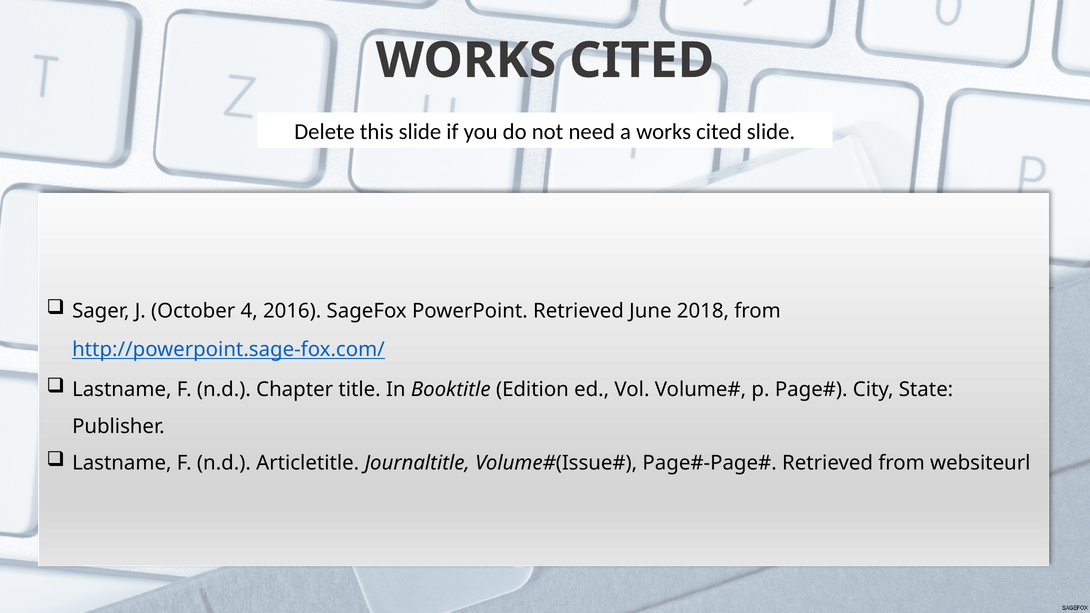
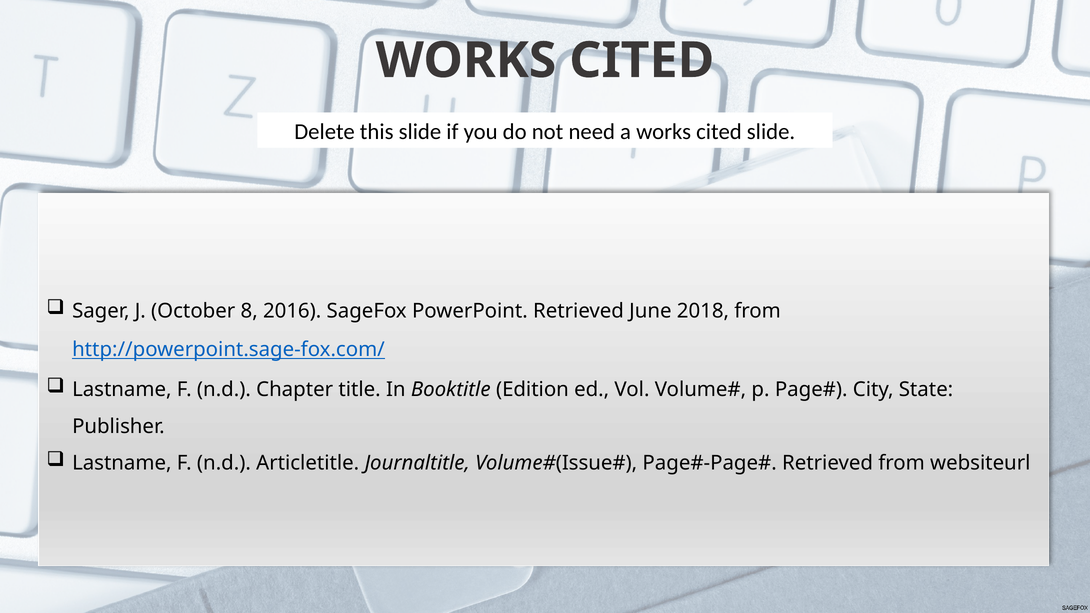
4: 4 -> 8
